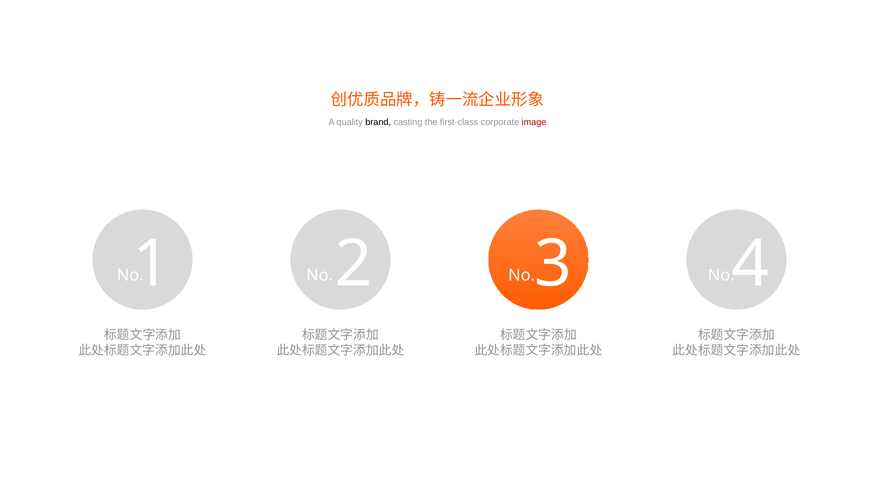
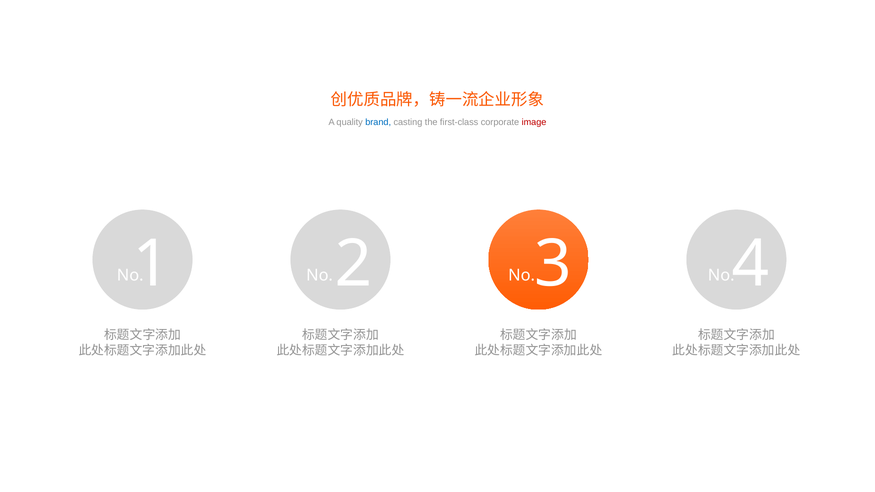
brand colour: black -> blue
